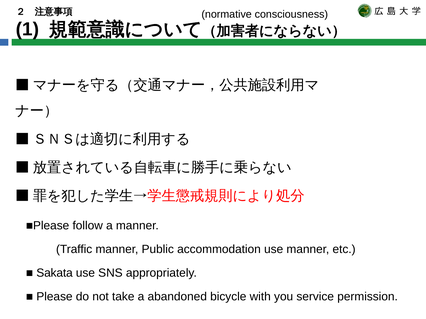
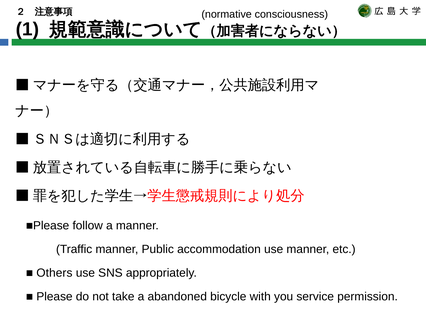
Sakata: Sakata -> Others
